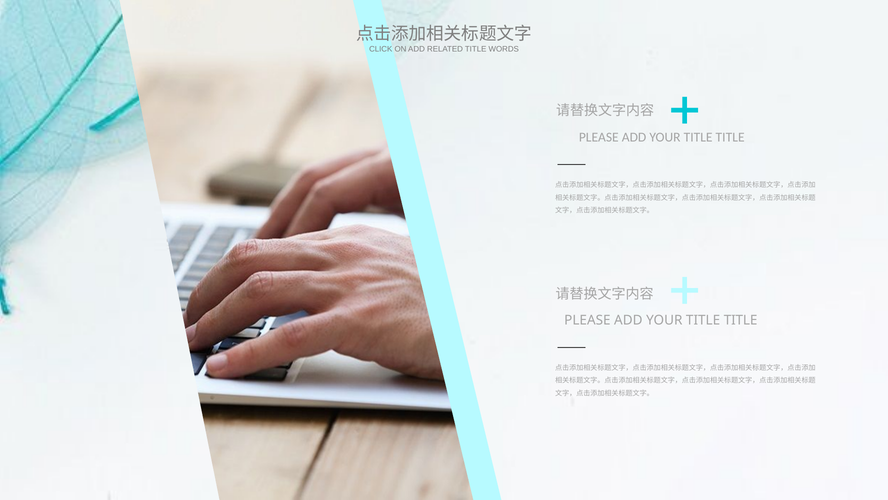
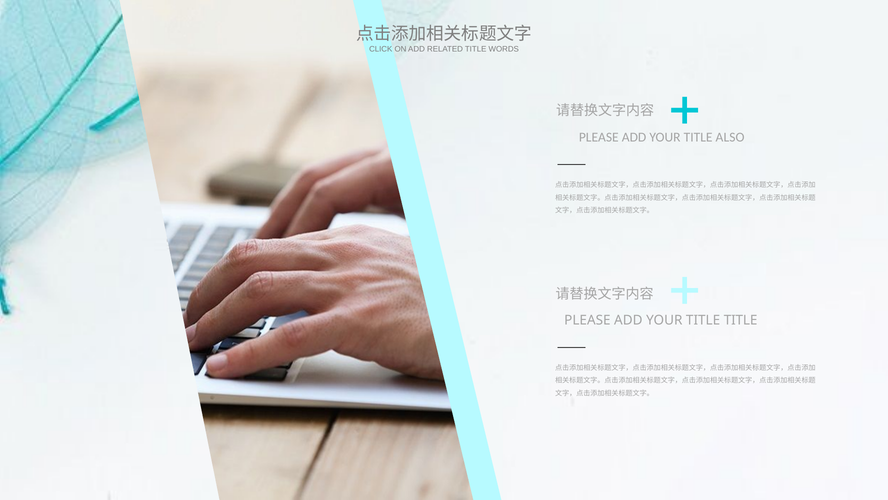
TITLE at (730, 137): TITLE -> ALSO
